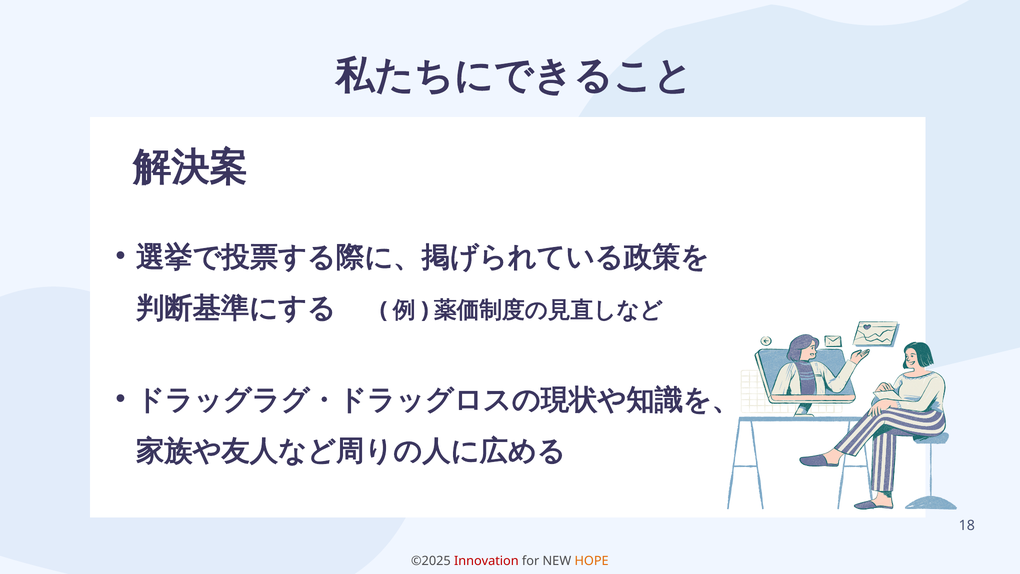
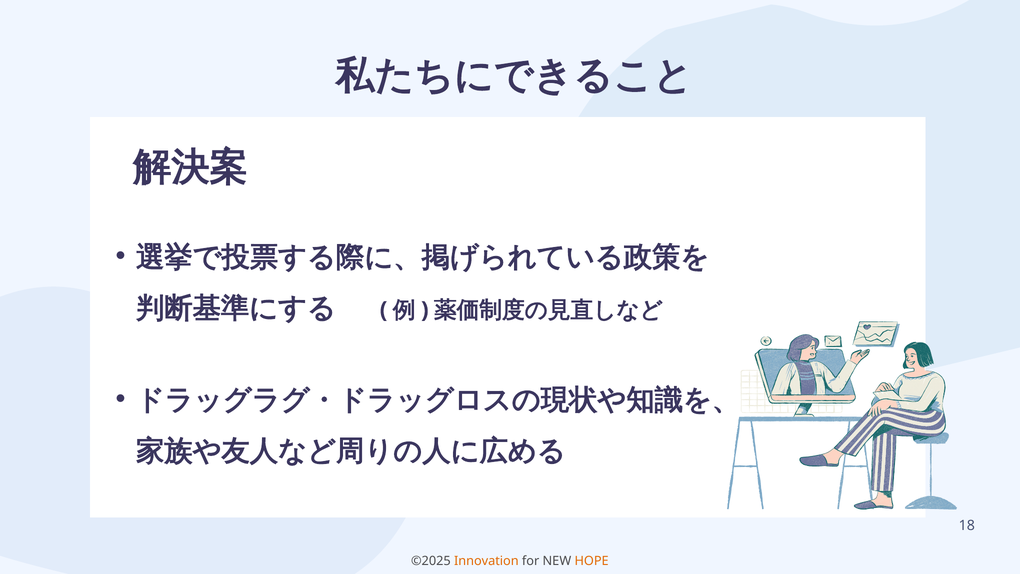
Innovation colour: red -> orange
